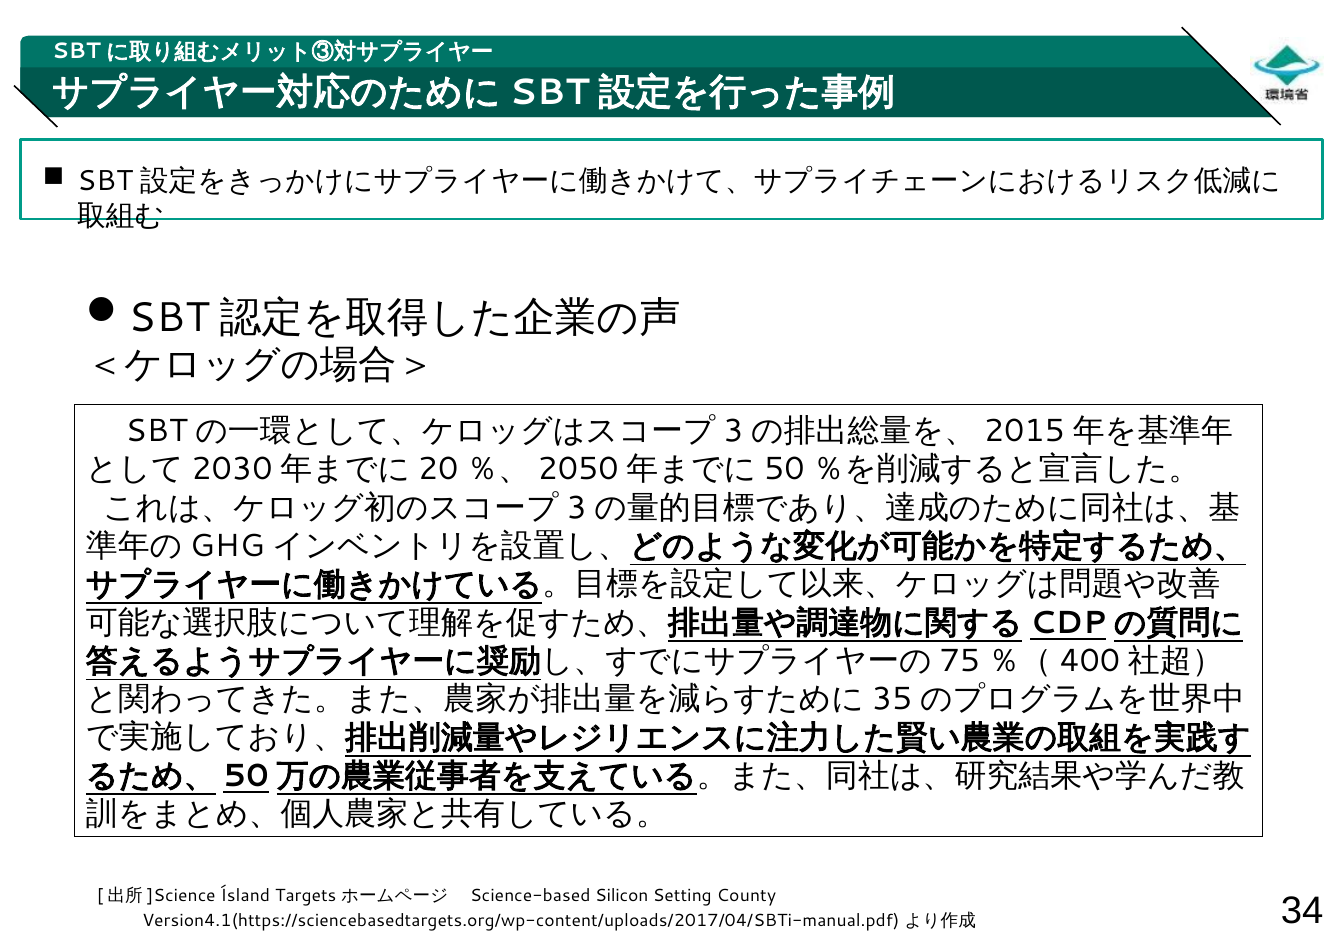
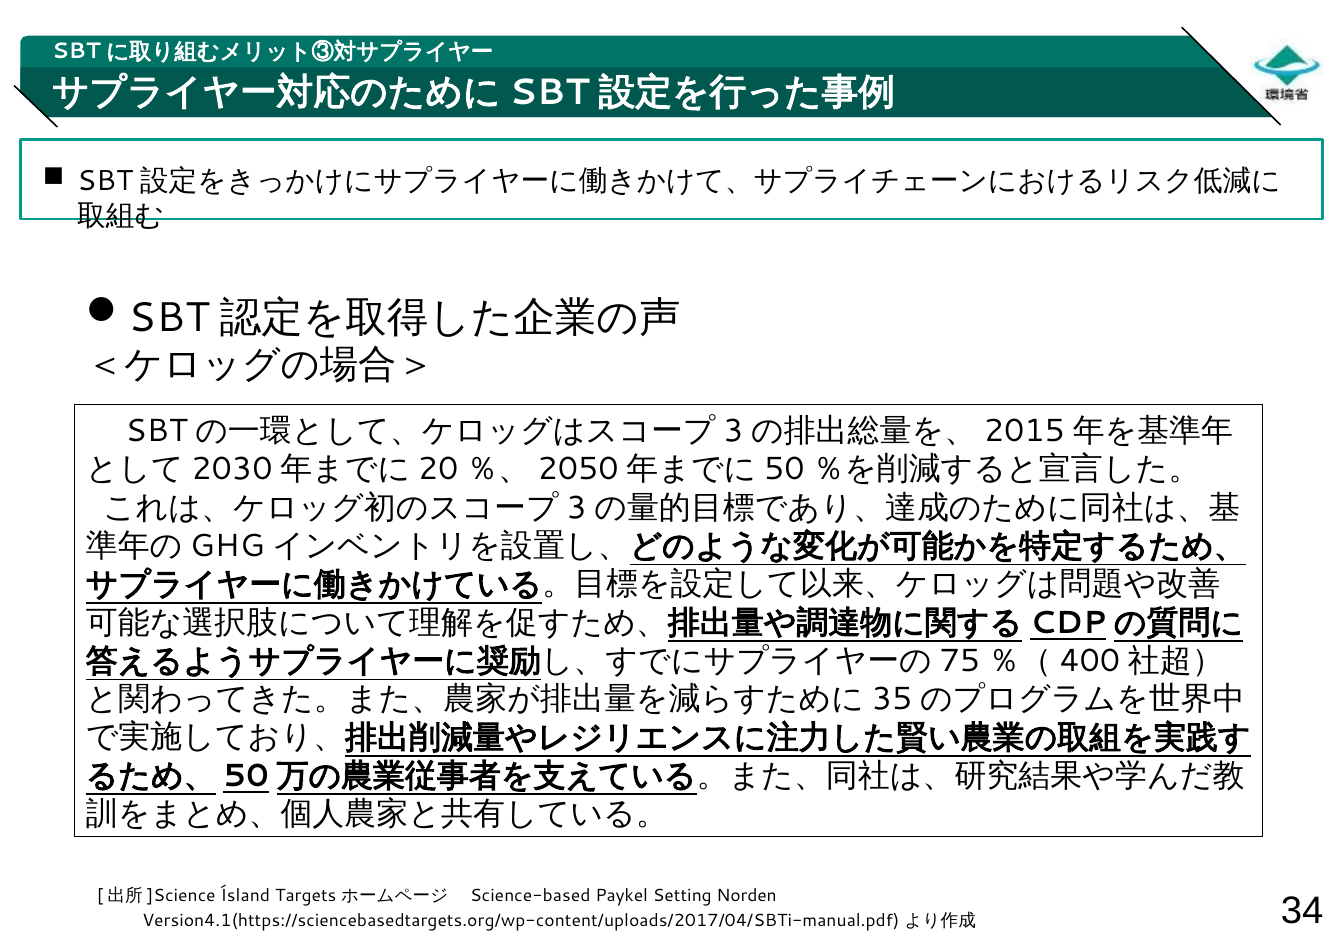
Silicon: Silicon -> Paykel
County: County -> Norden
